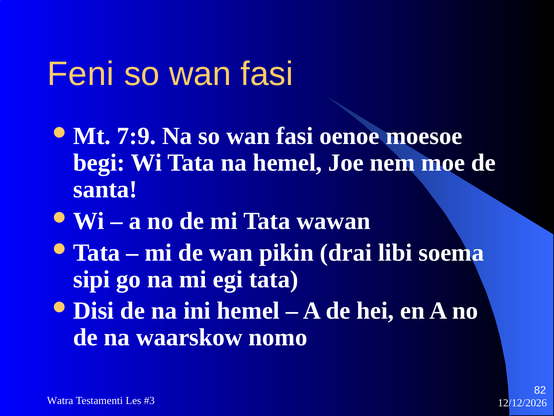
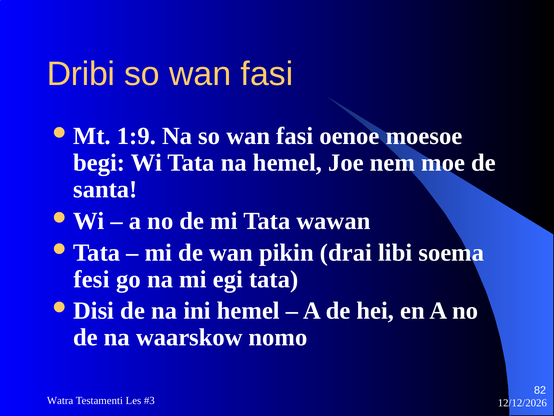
Feni: Feni -> Dribi
7:9: 7:9 -> 1:9
sipi: sipi -> fesi
